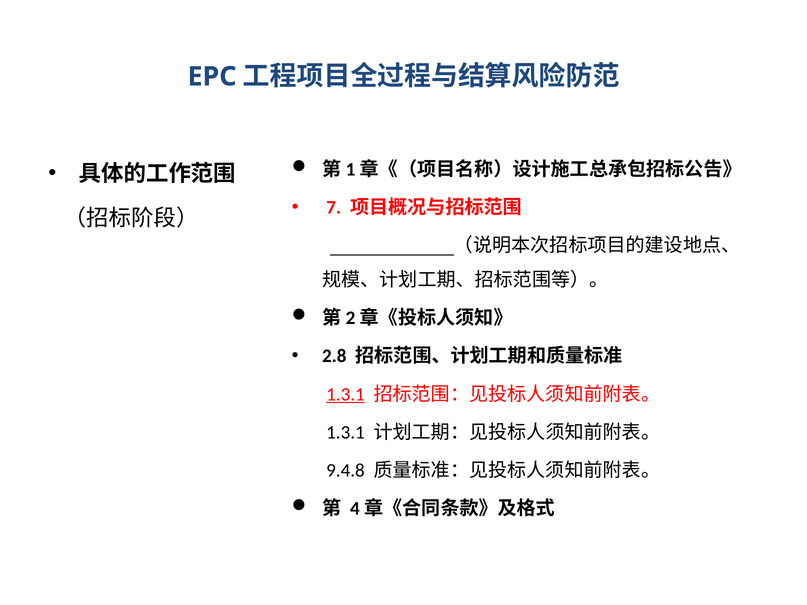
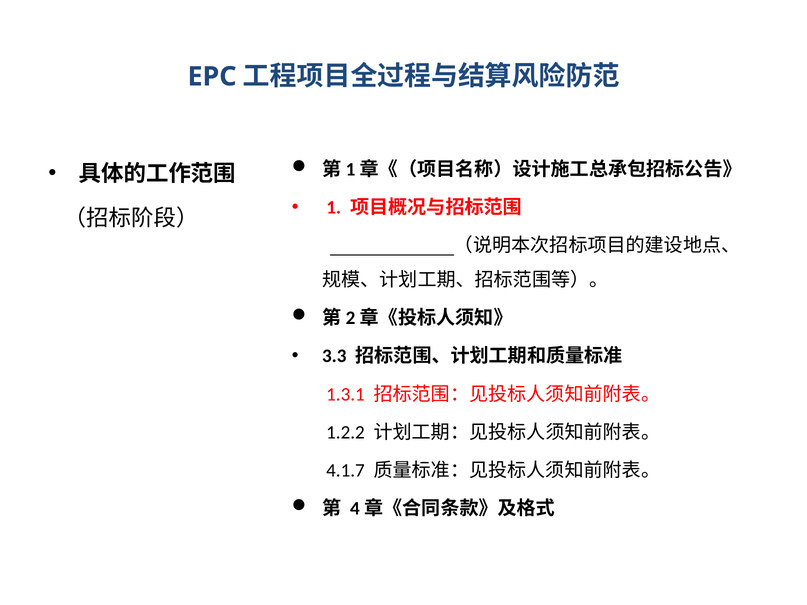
7: 7 -> 1
2.8: 2.8 -> 3.3
1.3.1 at (345, 394) underline: present -> none
1.3.1 at (345, 433): 1.3.1 -> 1.2.2
9.4.8: 9.4.8 -> 4.1.7
